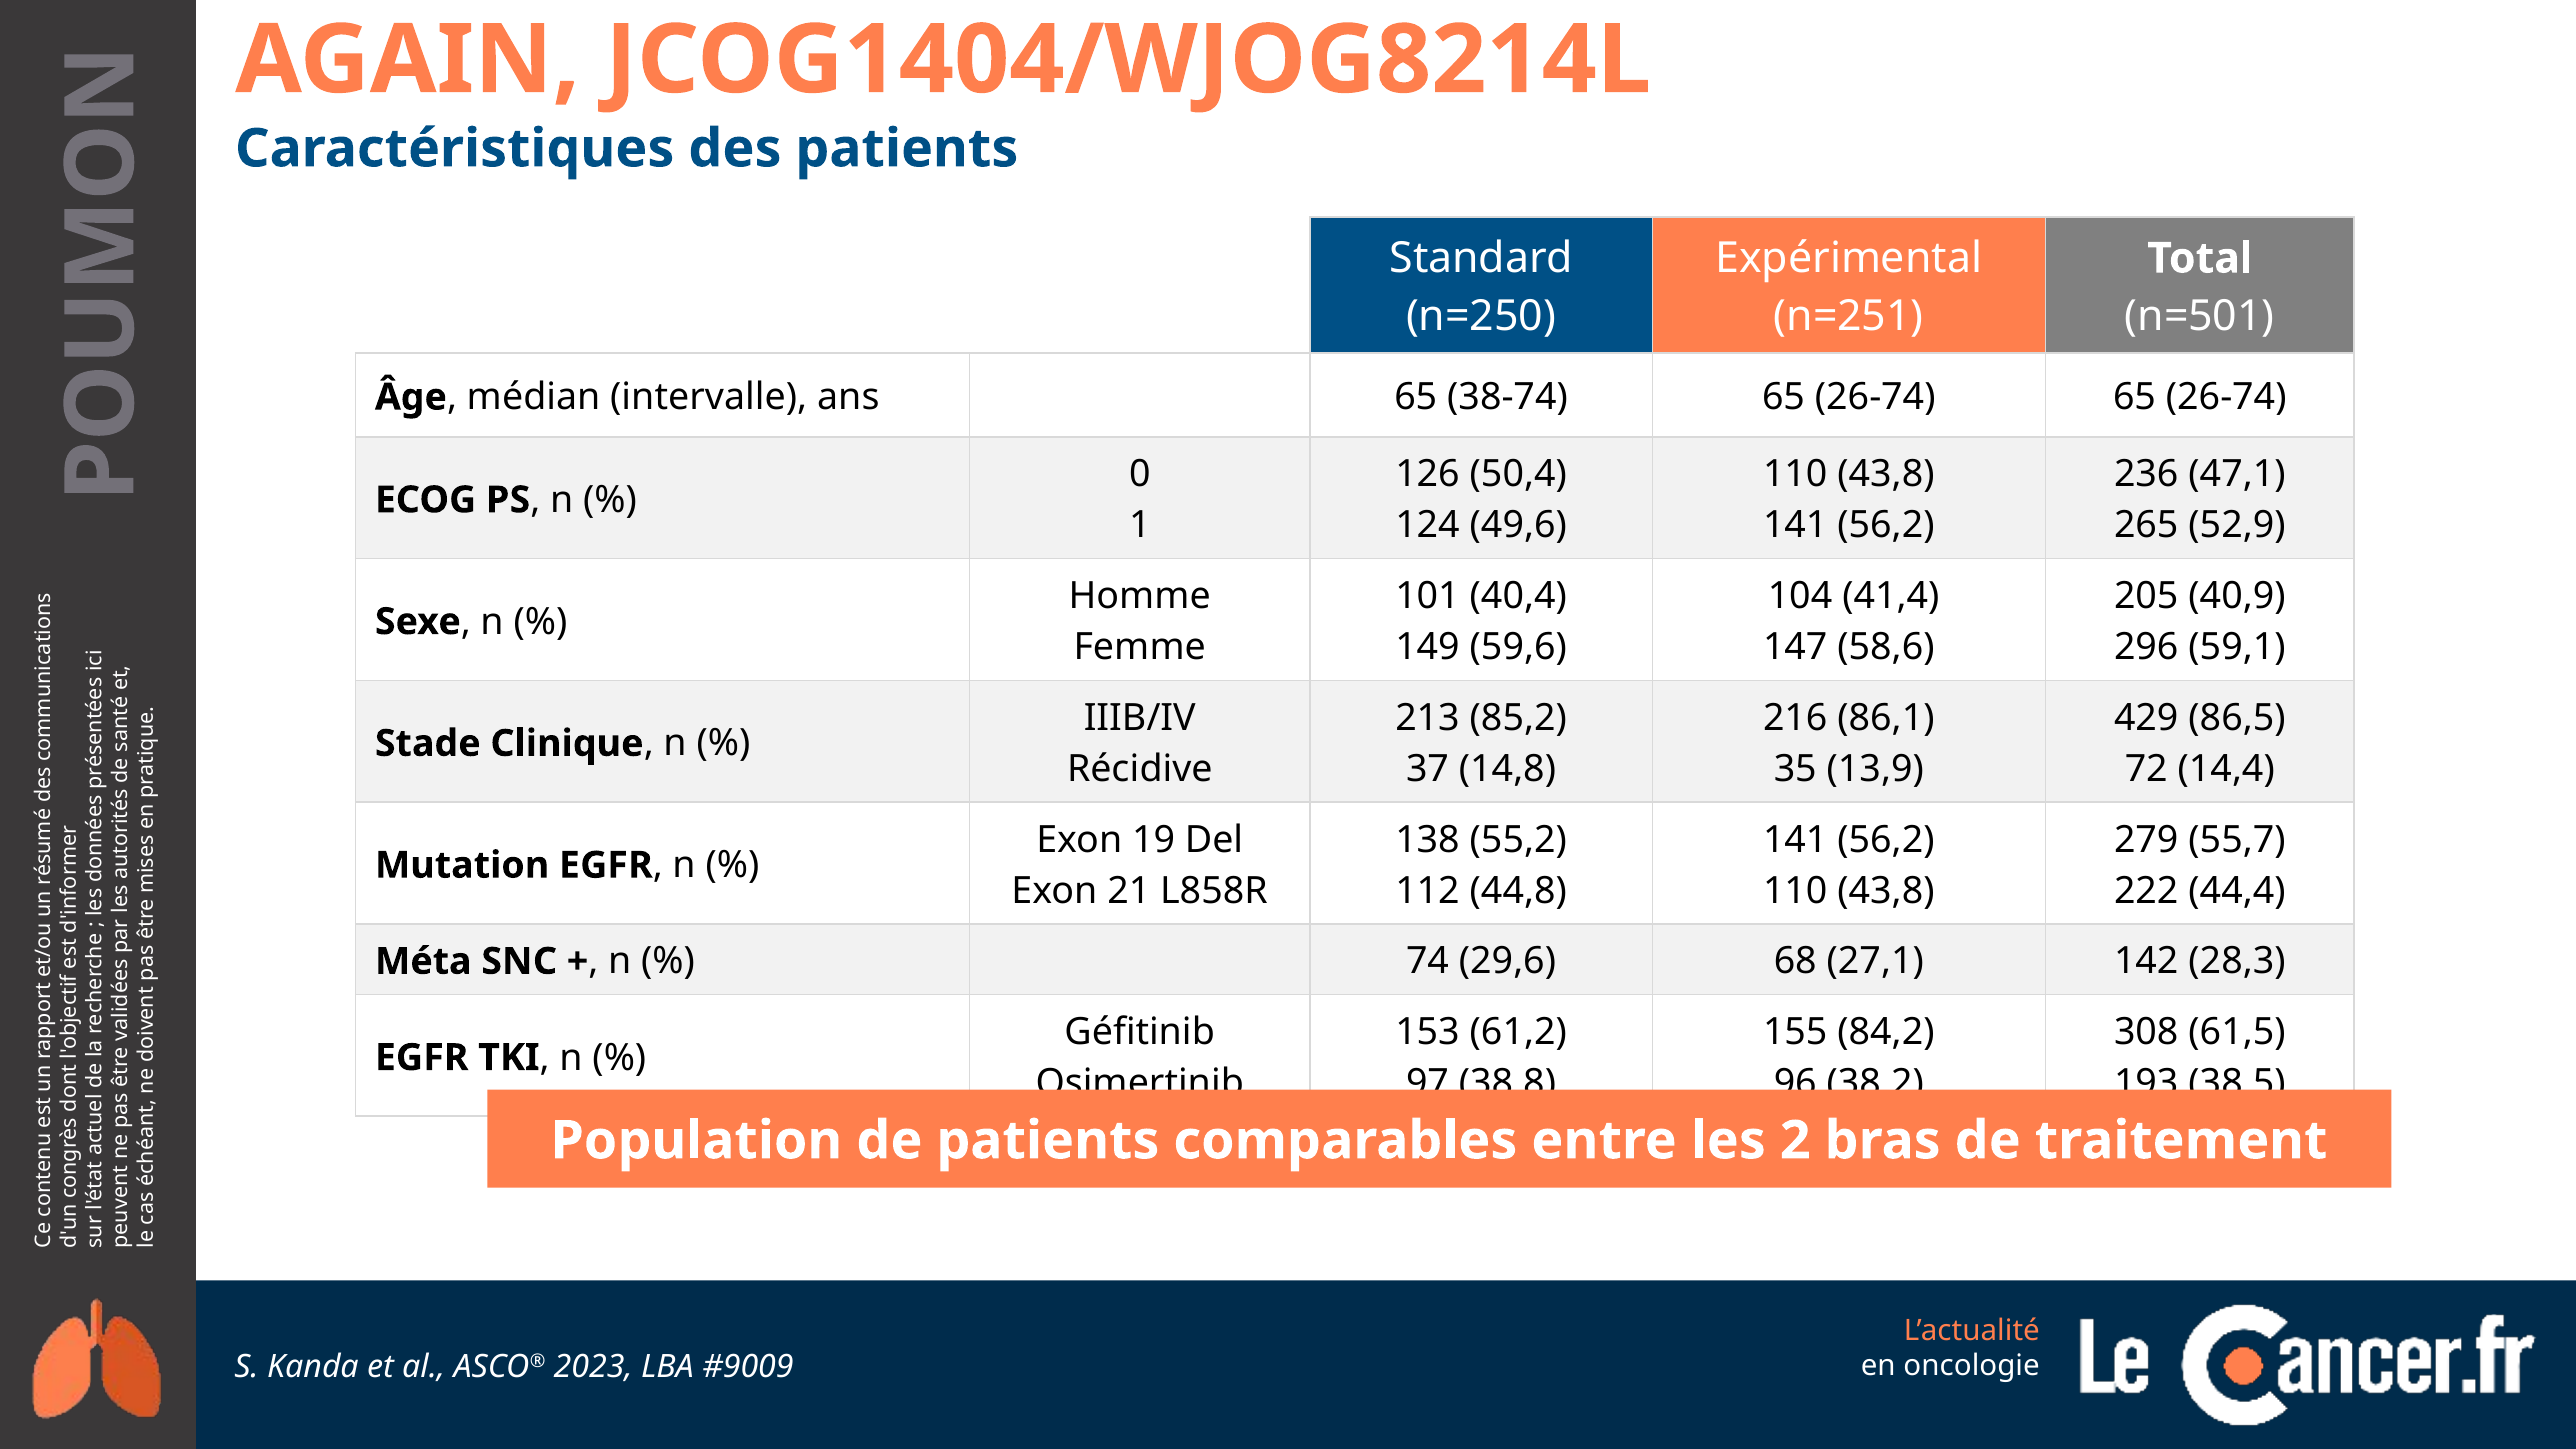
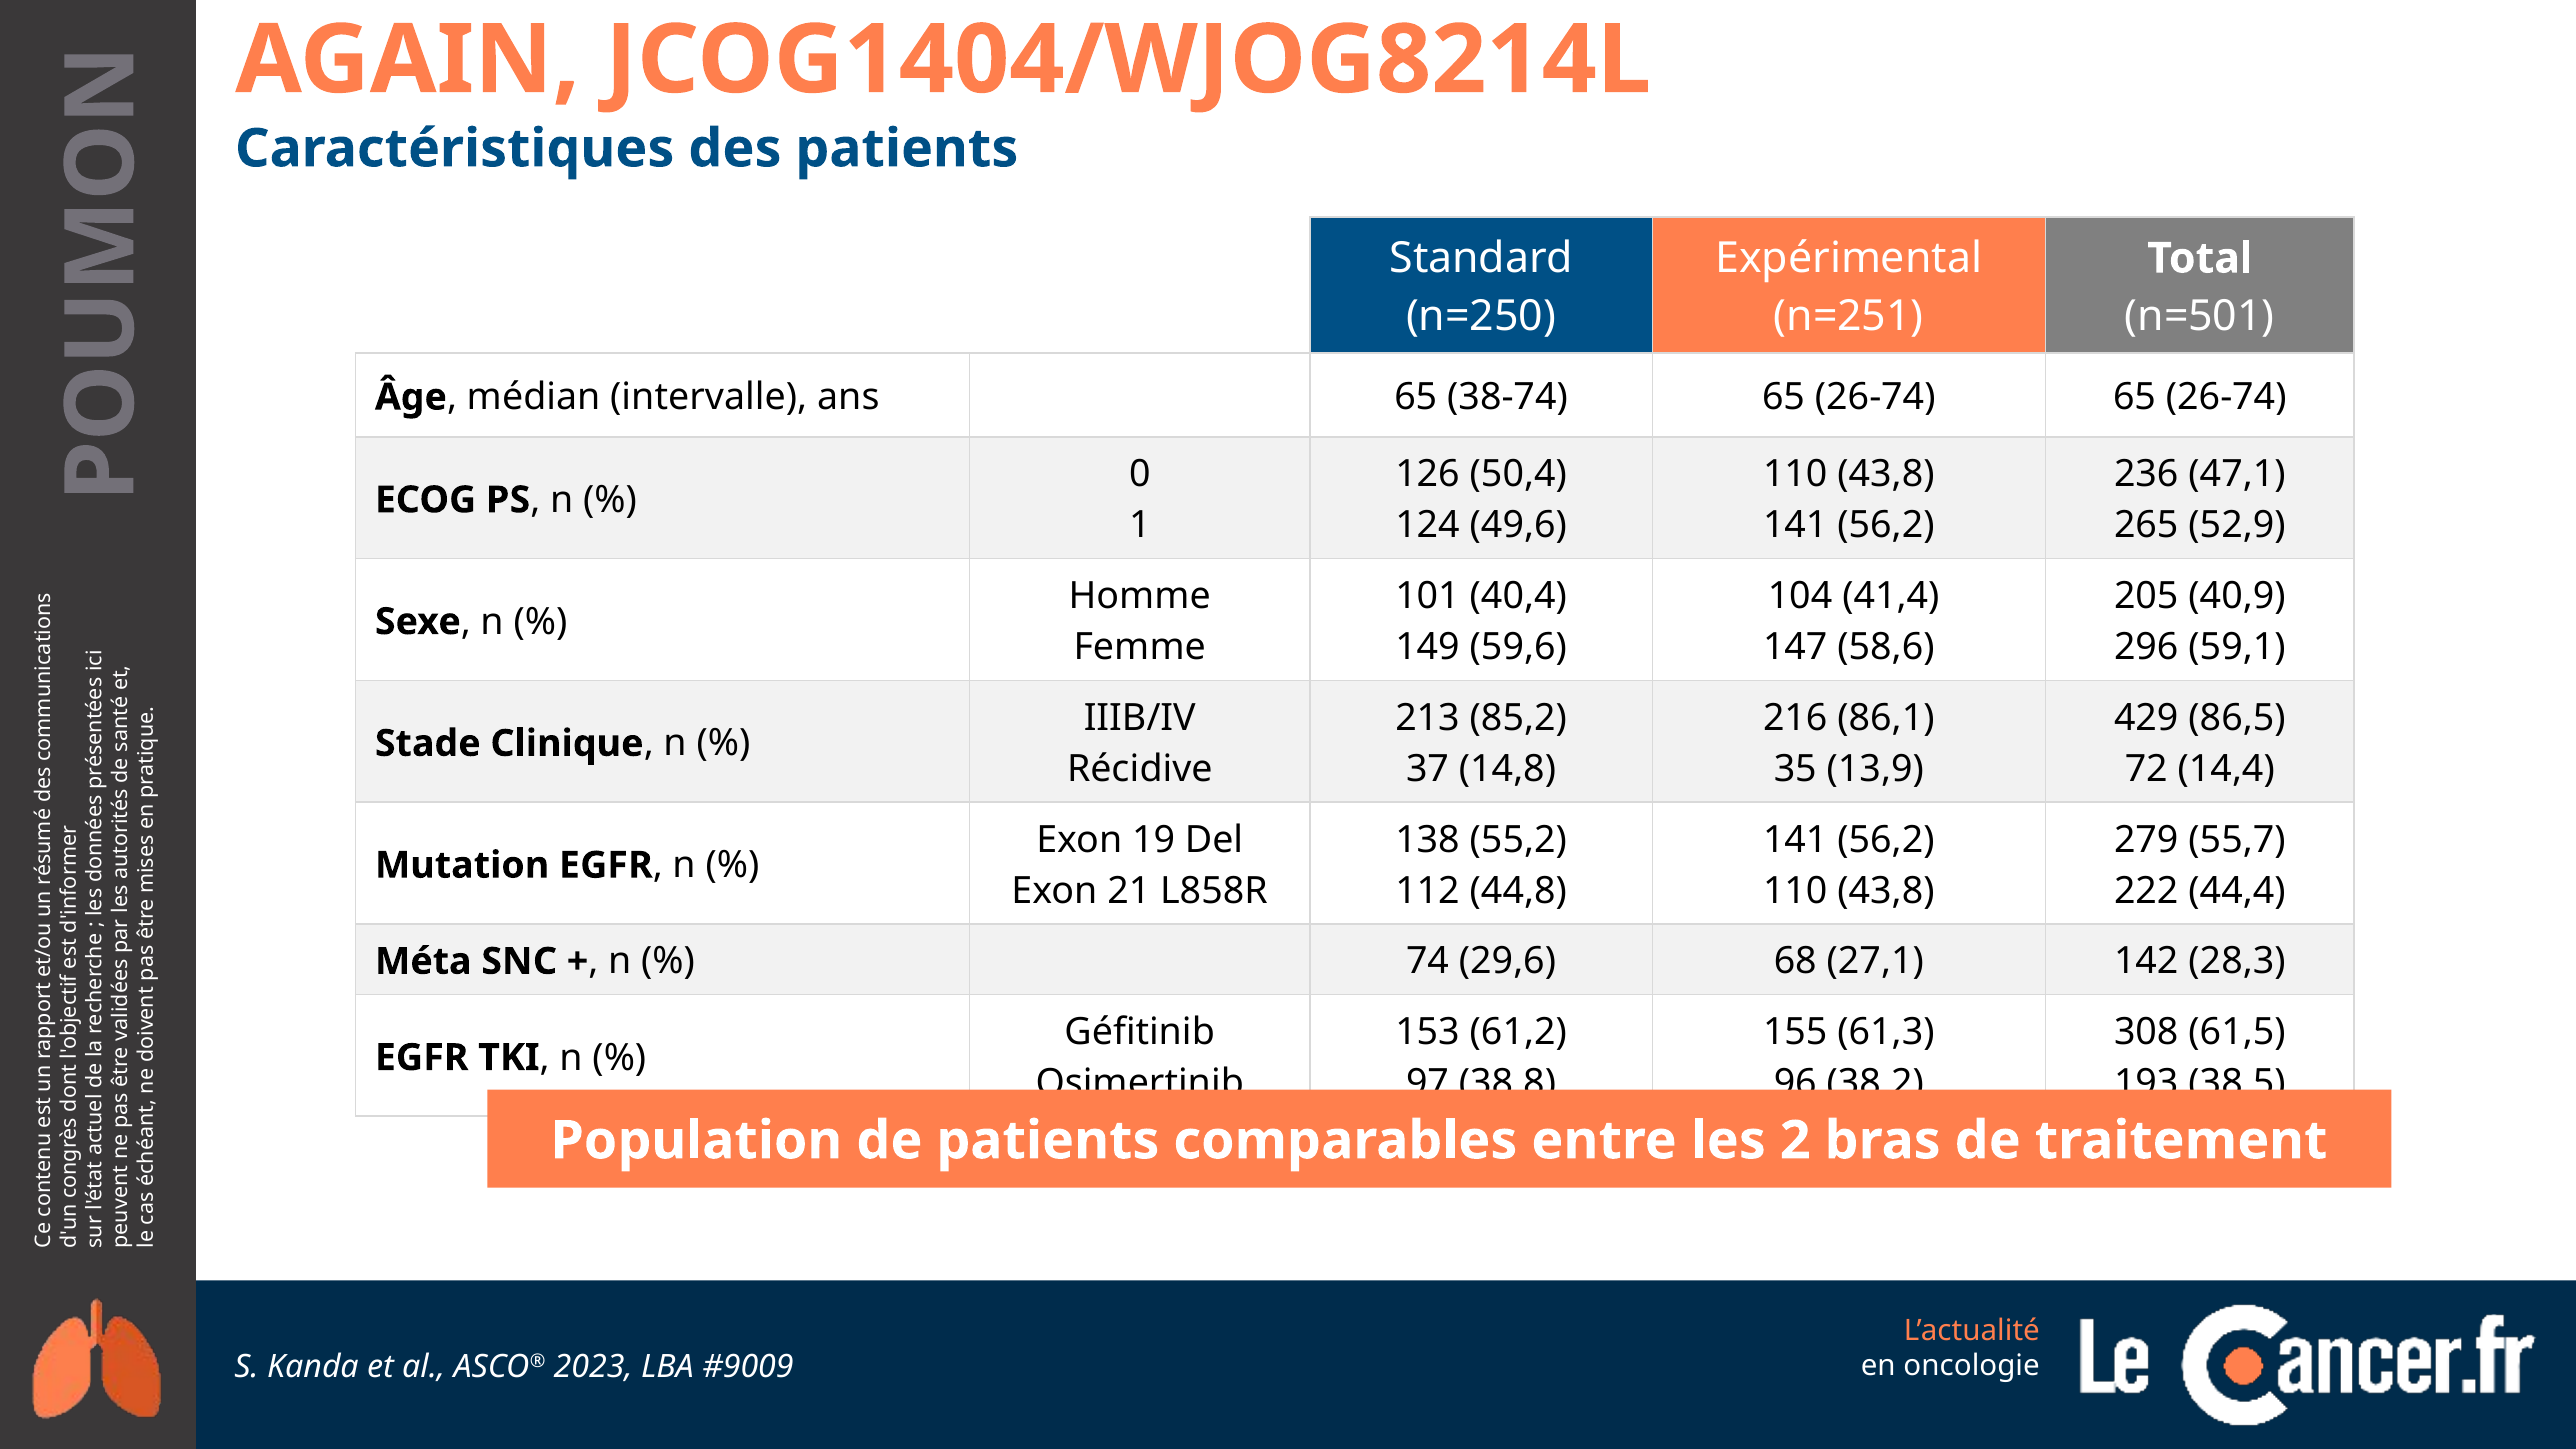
84,2: 84,2 -> 61,3
